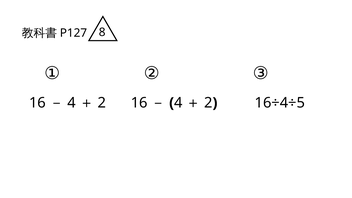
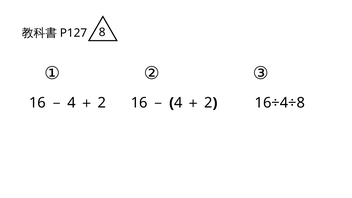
16÷4÷5: 16÷4÷5 -> 16÷4÷8
